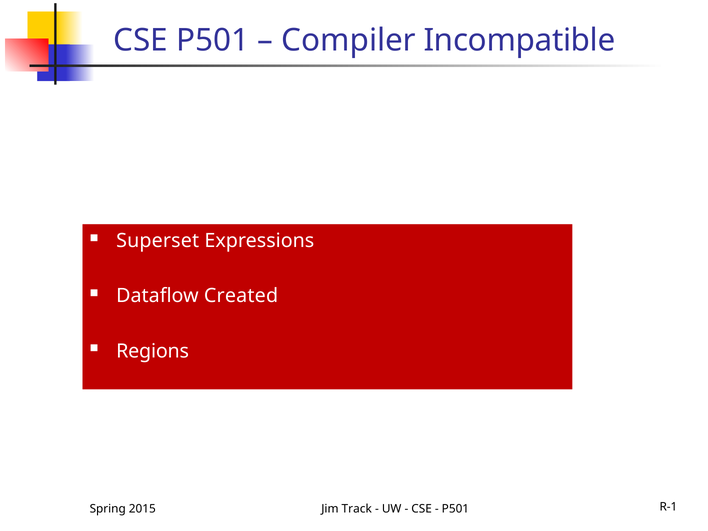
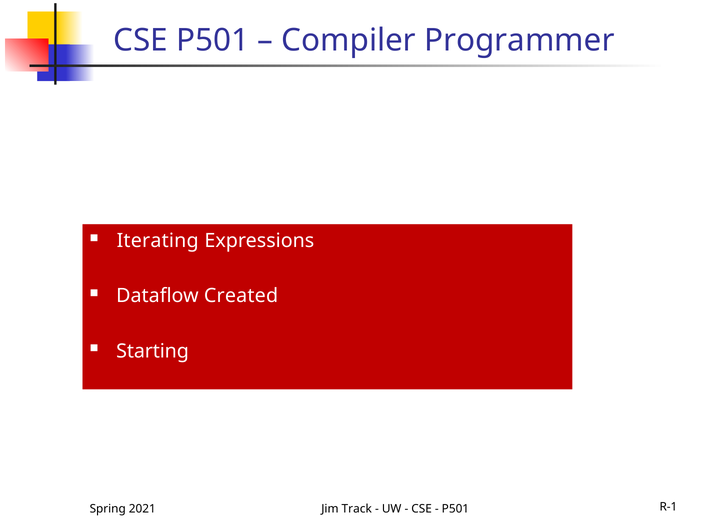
Incompatible: Incompatible -> Programmer
Superset: Superset -> Iterating
Regions: Regions -> Starting
2015: 2015 -> 2021
